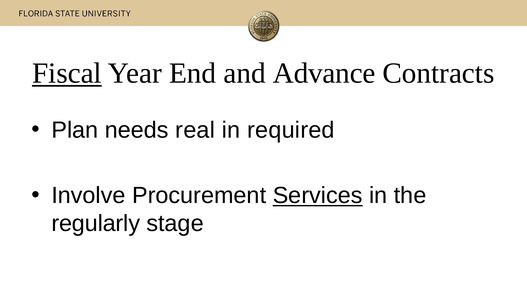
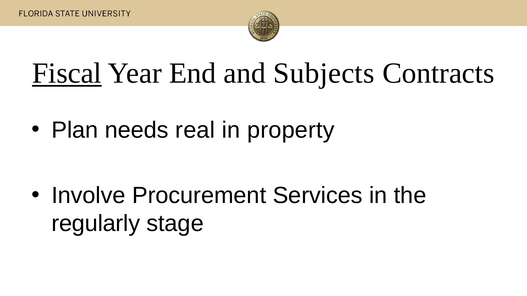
Advance: Advance -> Subjects
required: required -> property
Services underline: present -> none
